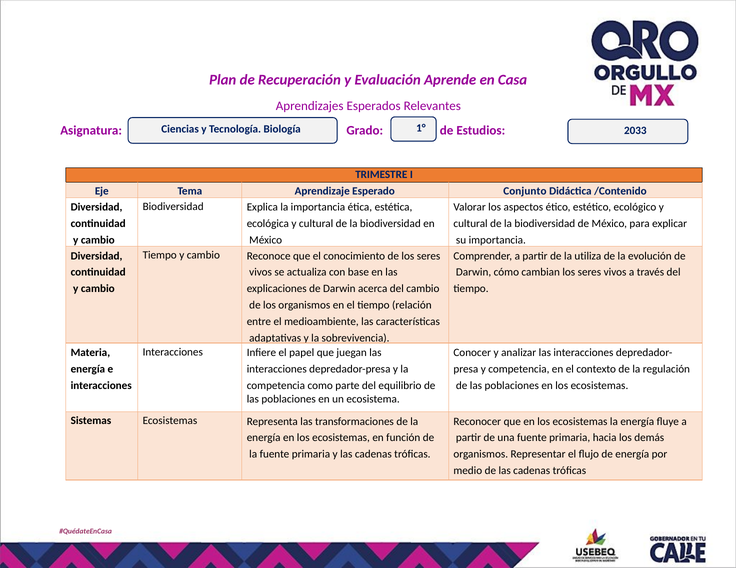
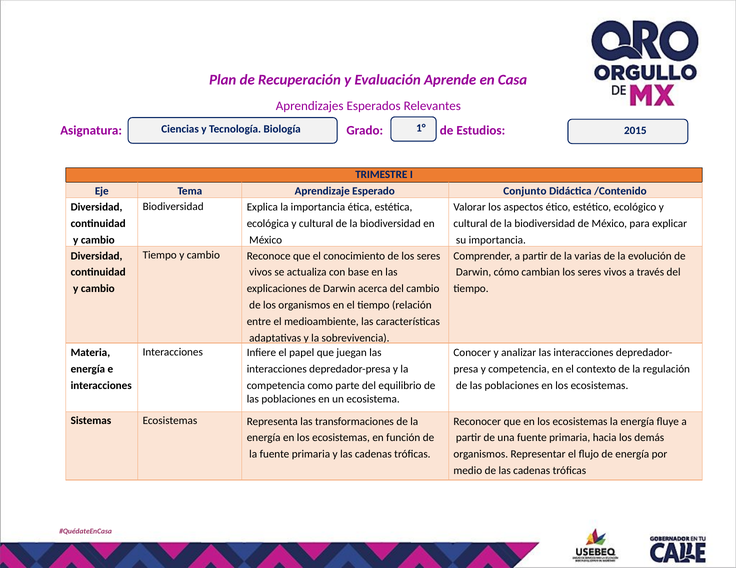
2033: 2033 -> 2015
utiliza: utiliza -> varias
